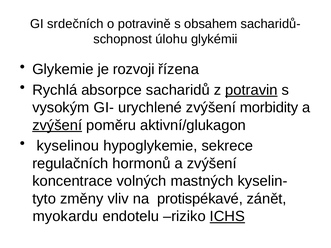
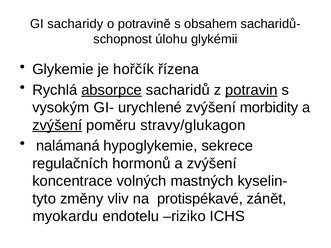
srdečních: srdečních -> sacharidy
rozvoji: rozvoji -> hořčík
absorpce underline: none -> present
aktivní/glukagon: aktivní/glukagon -> stravy/glukagon
kyselinou: kyselinou -> nalámaná
ICHS underline: present -> none
